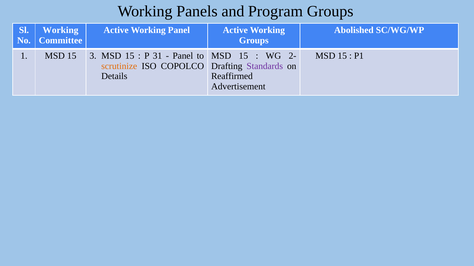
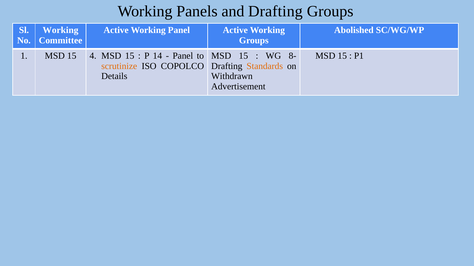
and Program: Program -> Drafting
3: 3 -> 4
31: 31 -> 14
2-: 2- -> 8-
Standards colour: purple -> orange
Reaffirmed: Reaffirmed -> Withdrawn
